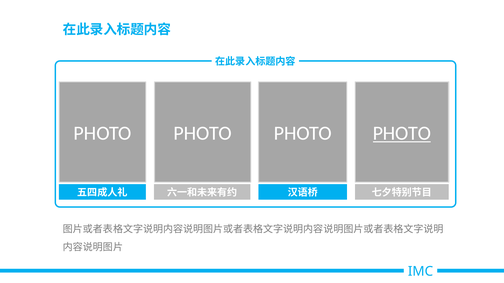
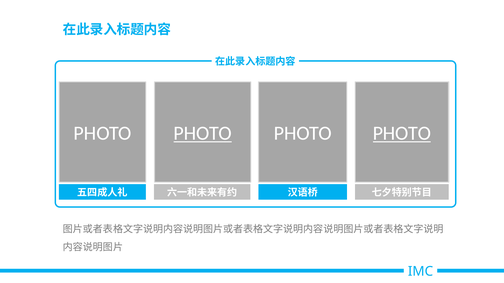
PHOTO at (203, 134) underline: none -> present
